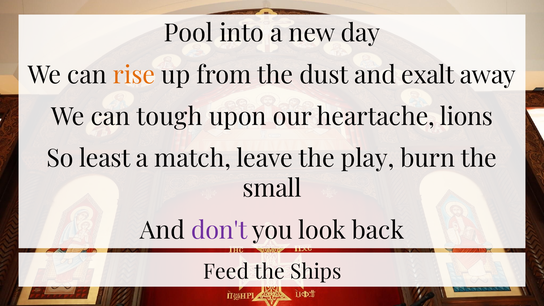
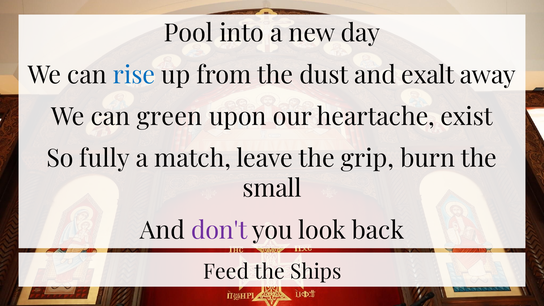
rise colour: orange -> blue
tough: tough -> green
lions: lions -> exist
least: least -> fully
play: play -> grip
